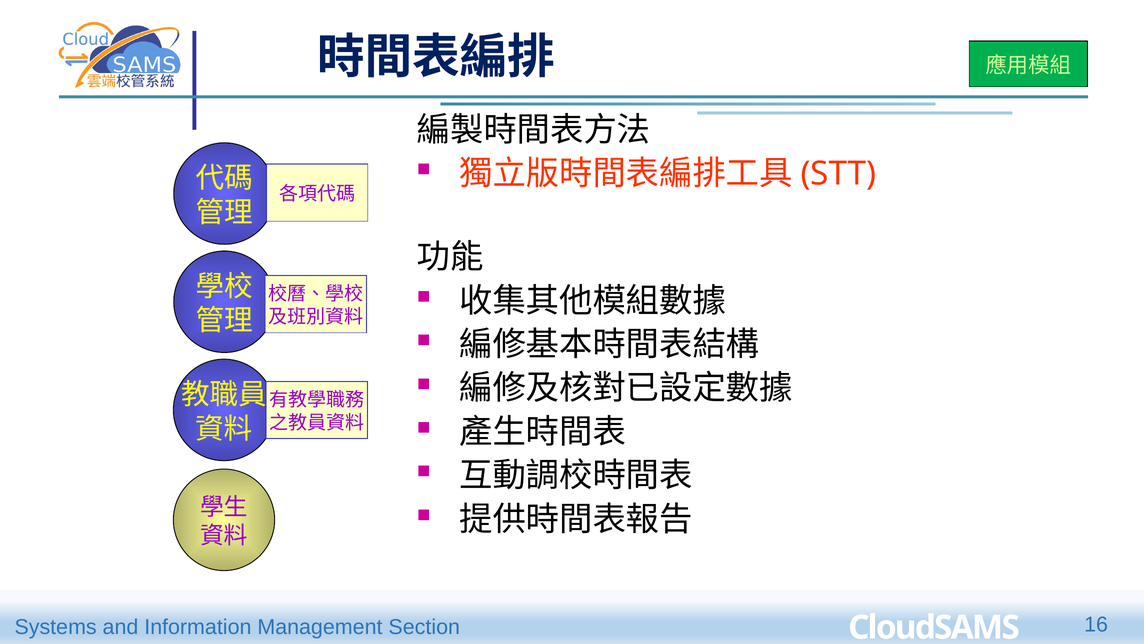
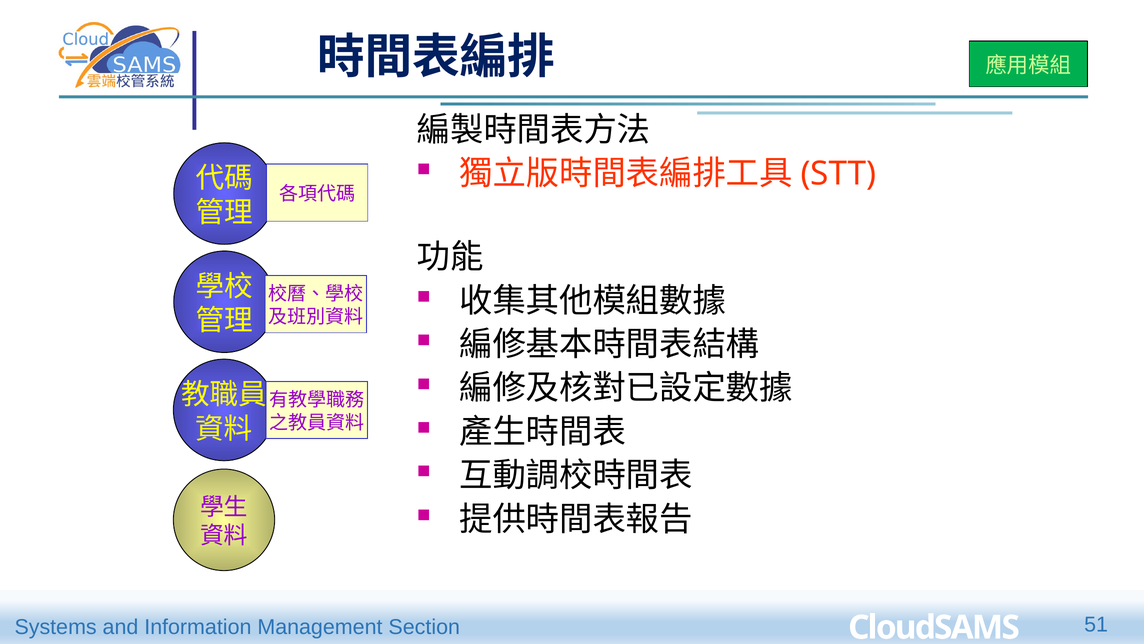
16: 16 -> 51
